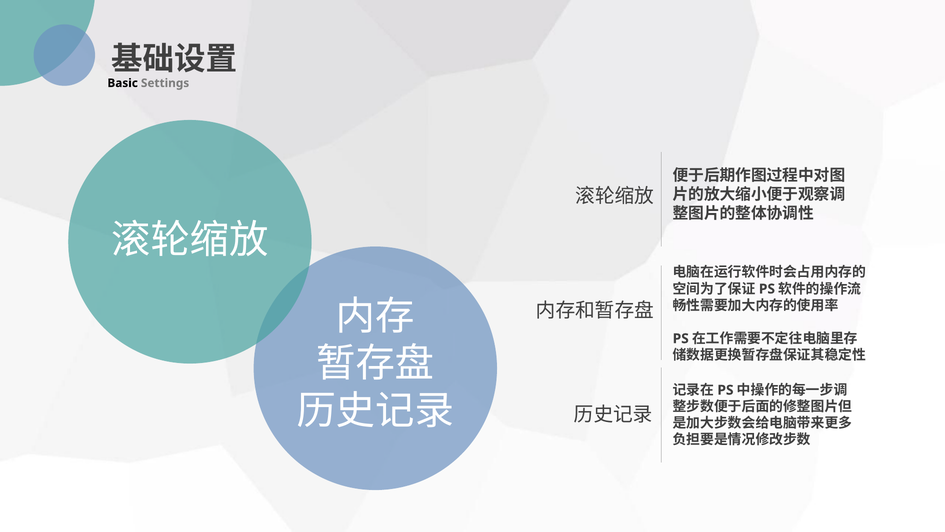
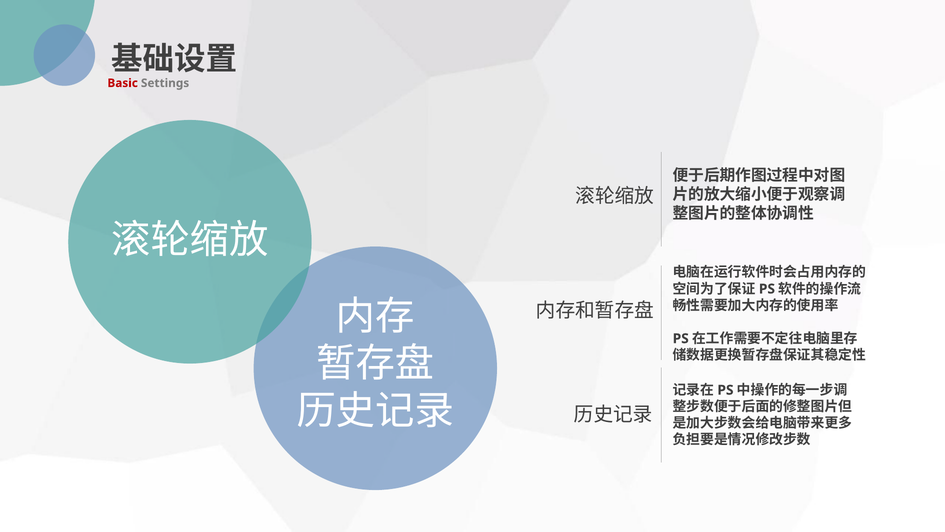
Basic colour: black -> red
